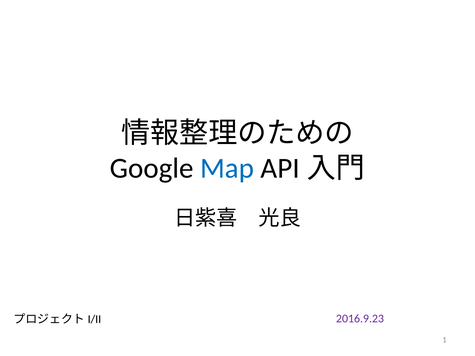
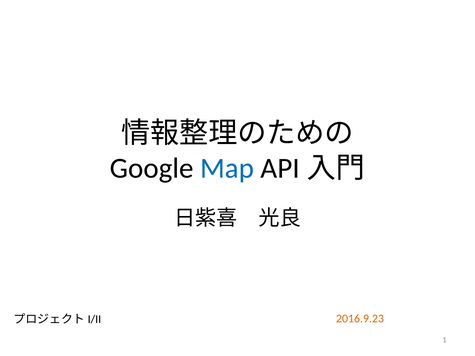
2016.9.23 colour: purple -> orange
